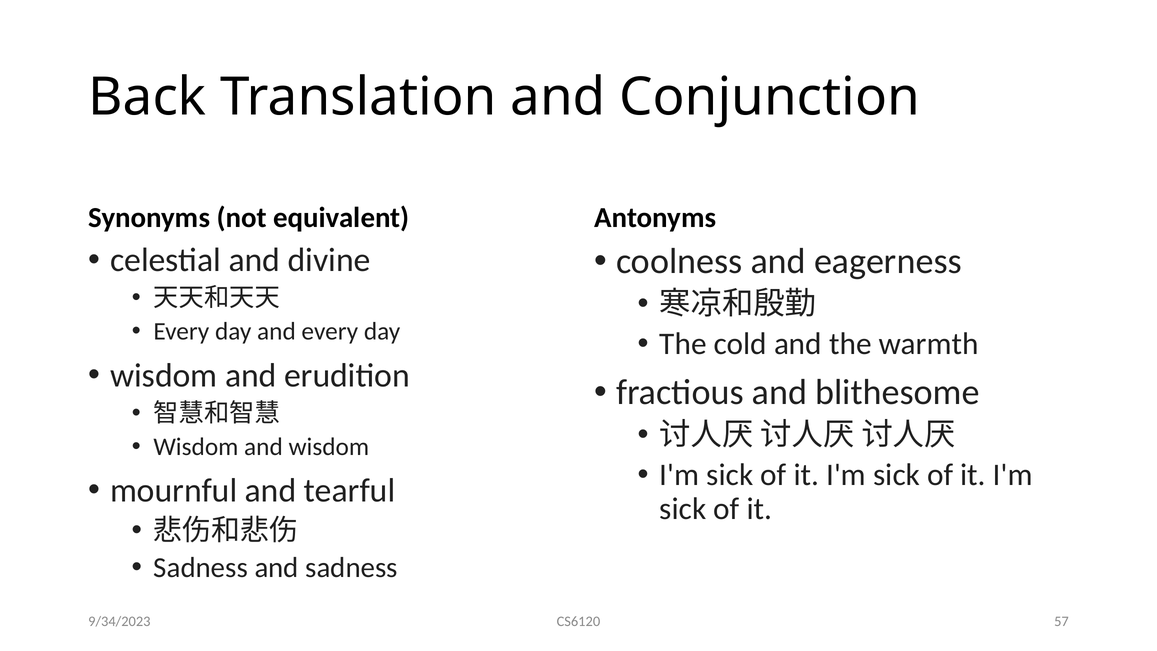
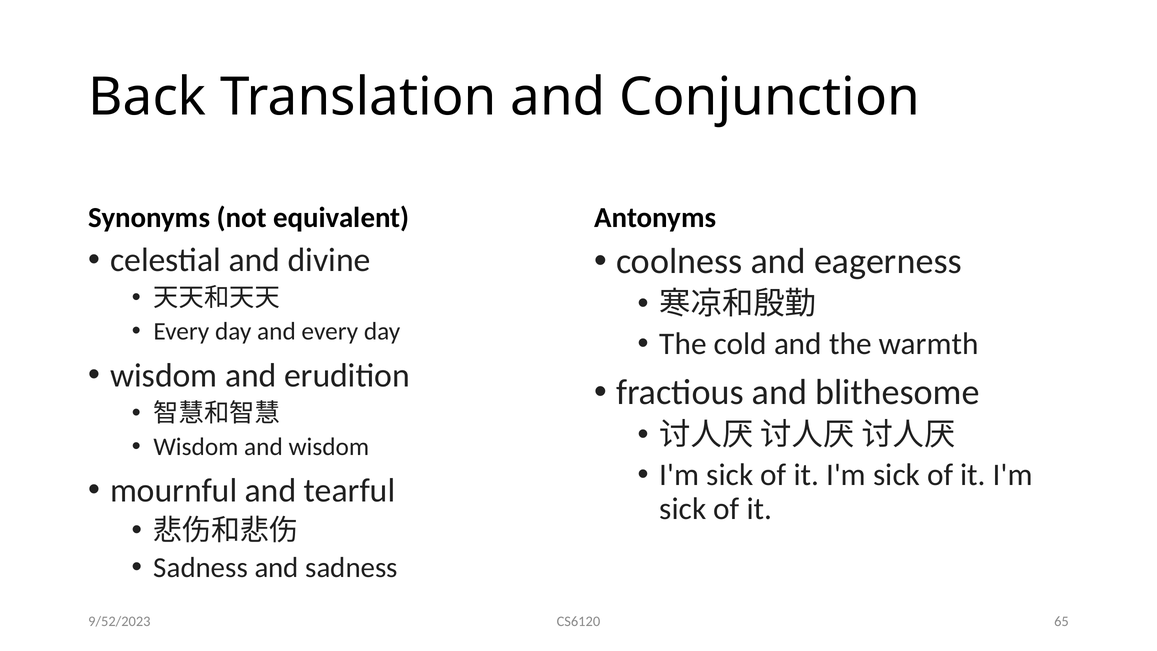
57: 57 -> 65
9/34/2023: 9/34/2023 -> 9/52/2023
